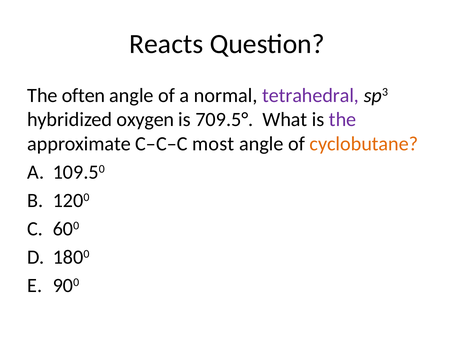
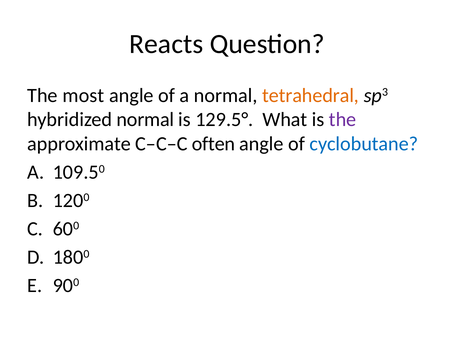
often: often -> most
tetrahedral colour: purple -> orange
hybridized oxygen: oxygen -> normal
709.5°: 709.5° -> 129.5°
most: most -> often
cyclobutane colour: orange -> blue
